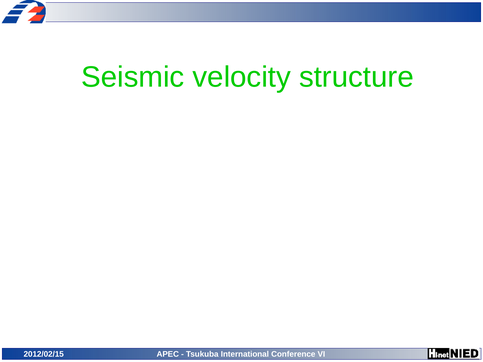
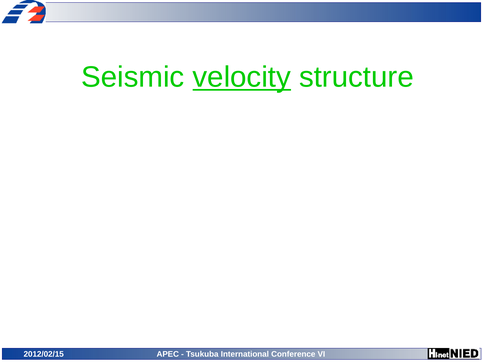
velocity underline: none -> present
